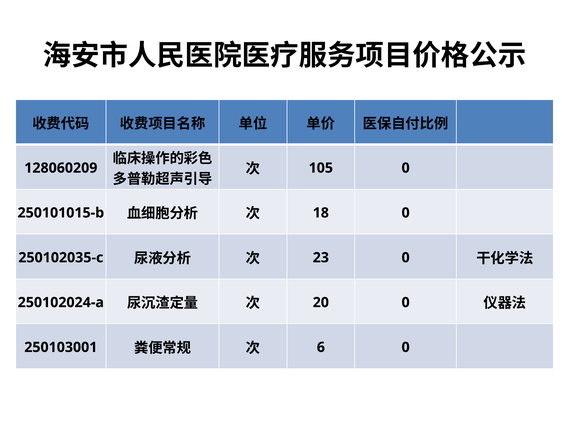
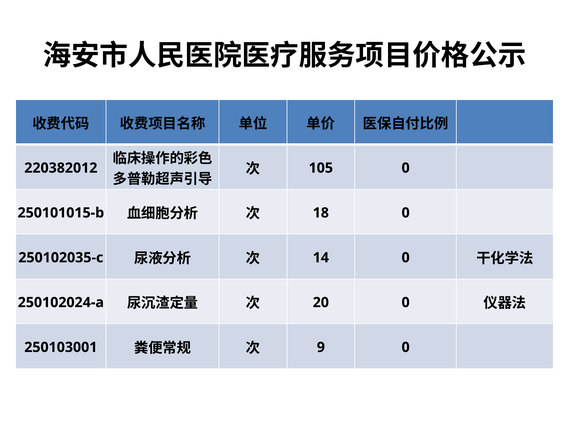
128060209: 128060209 -> 220382012
23: 23 -> 14
6: 6 -> 9
